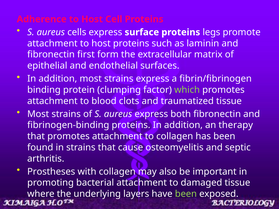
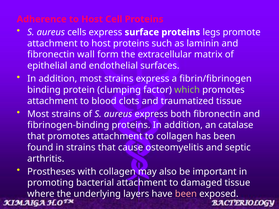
first: first -> wall
therapy: therapy -> catalase
been at (186, 194) colour: light green -> pink
